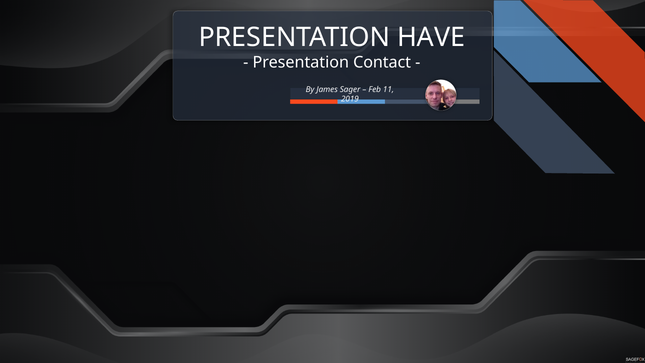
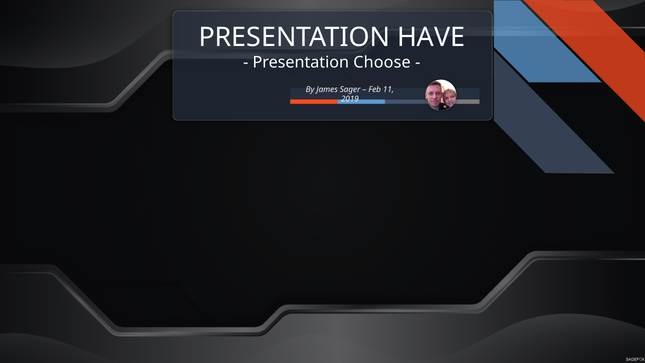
Contact: Contact -> Choose
